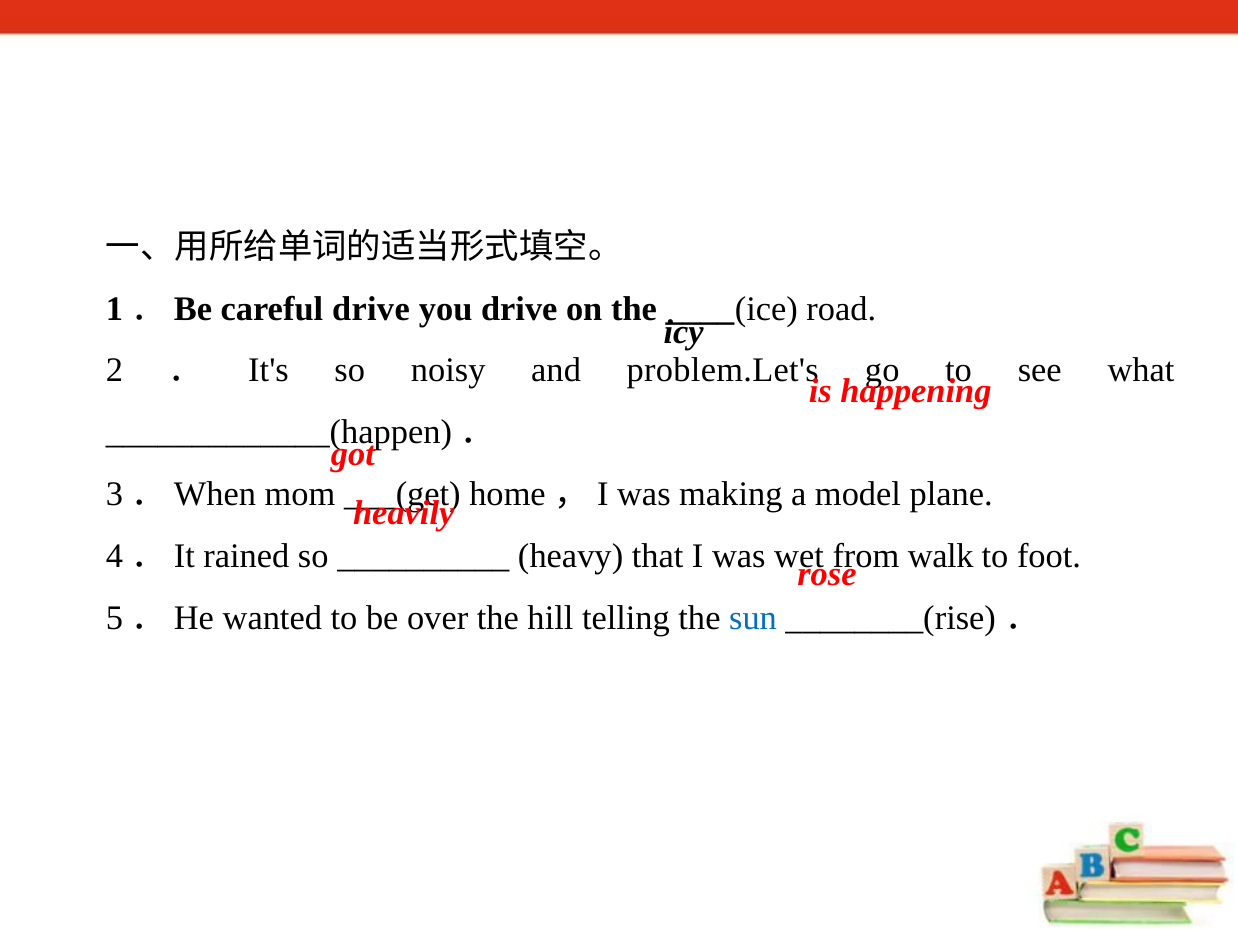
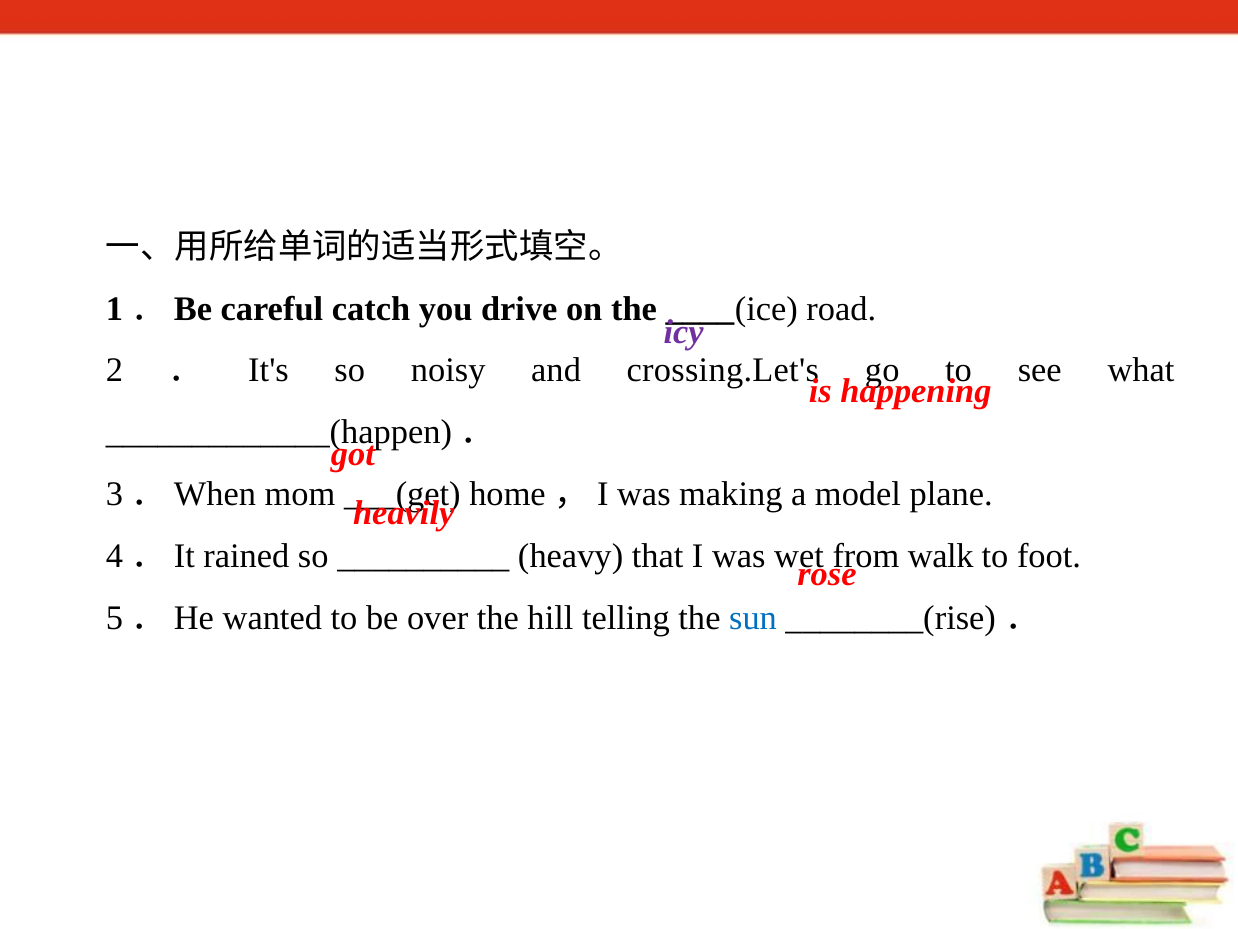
careful drive: drive -> catch
icy colour: black -> purple
problem.Let's: problem.Let's -> crossing.Let's
